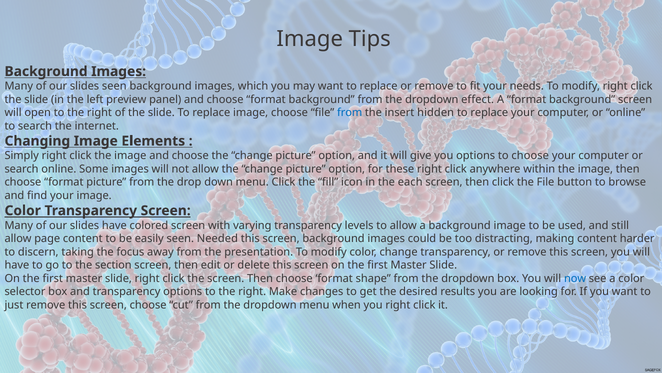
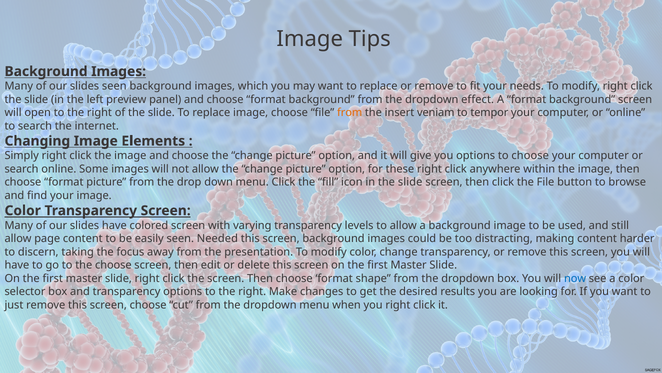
from at (350, 112) colour: blue -> orange
hidden: hidden -> veniam
replace at (489, 112): replace -> tempor
in the each: each -> slide
the section: section -> choose
